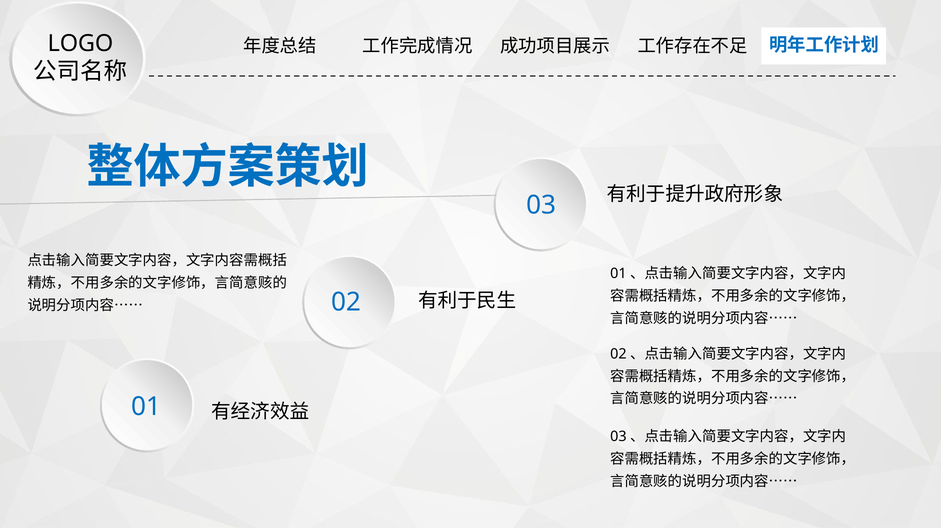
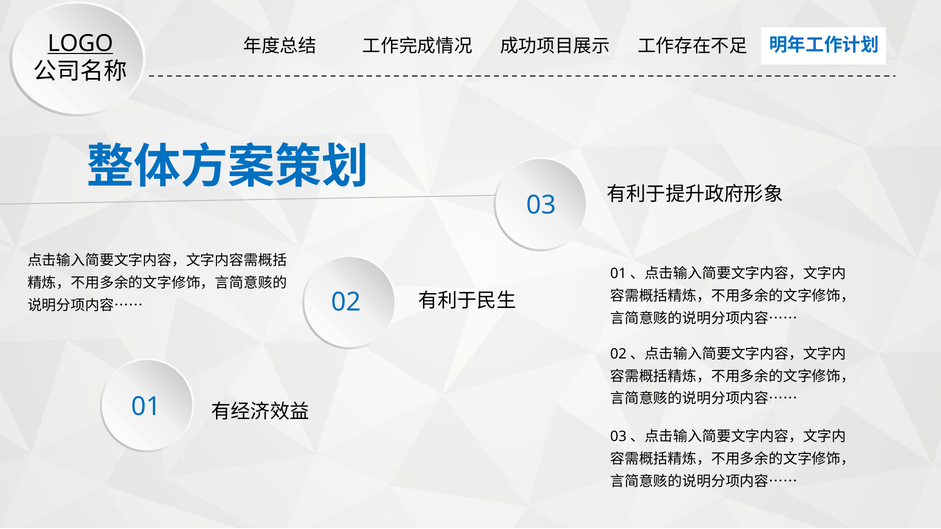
LOGO underline: none -> present
